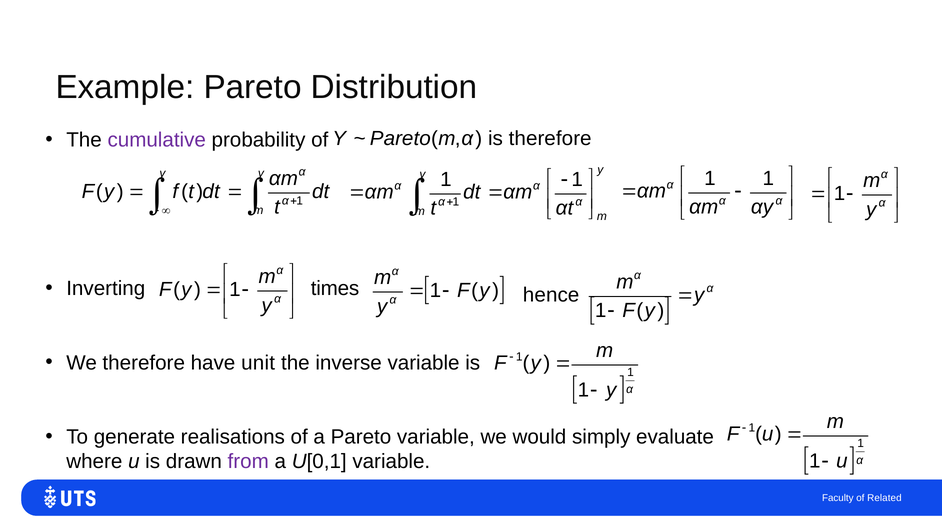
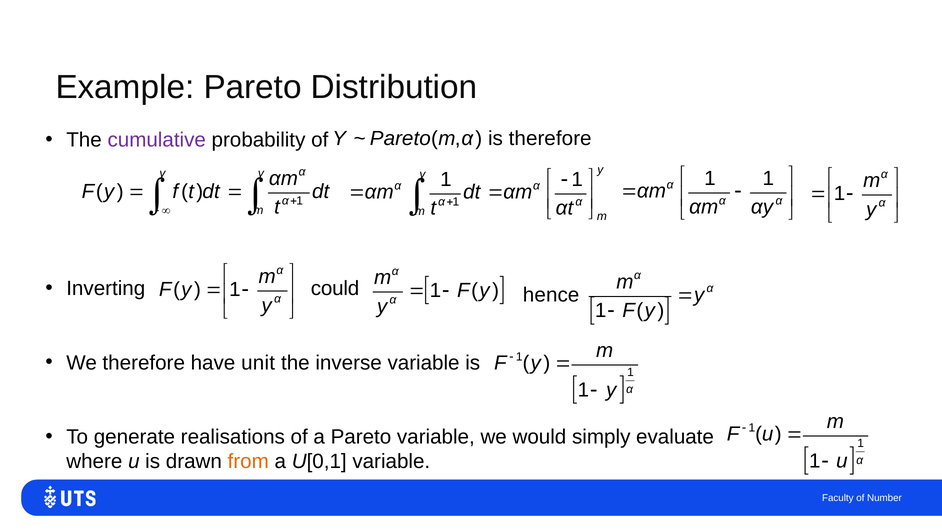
times: times -> could
from colour: purple -> orange
Related: Related -> Number
